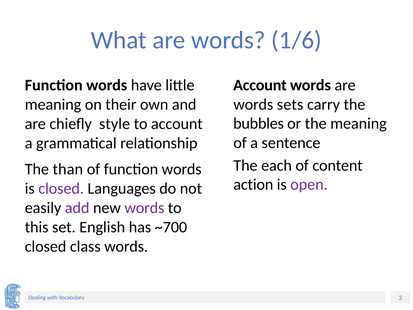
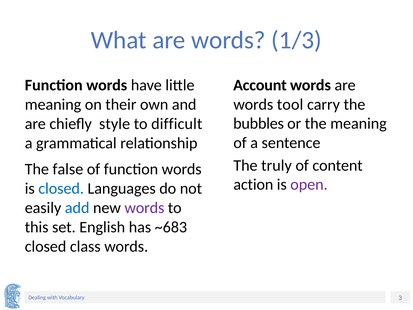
1/6: 1/6 -> 1/3
sets: sets -> tool
to account: account -> difficult
each: each -> truly
than: than -> false
closed at (61, 188) colour: purple -> blue
add colour: purple -> blue
~700: ~700 -> ~683
